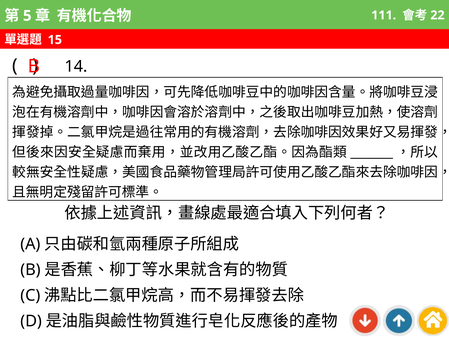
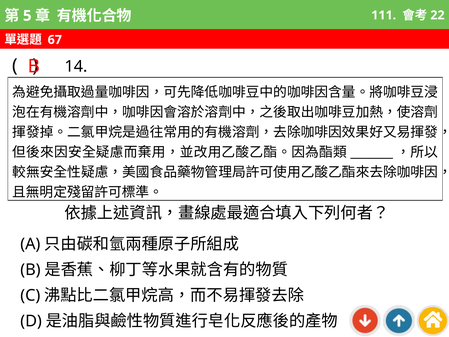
15: 15 -> 67
